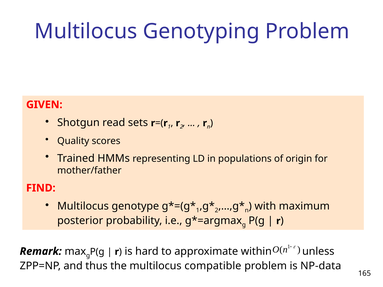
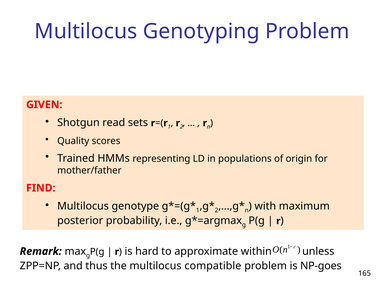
NP-data: NP-data -> NP-goes
